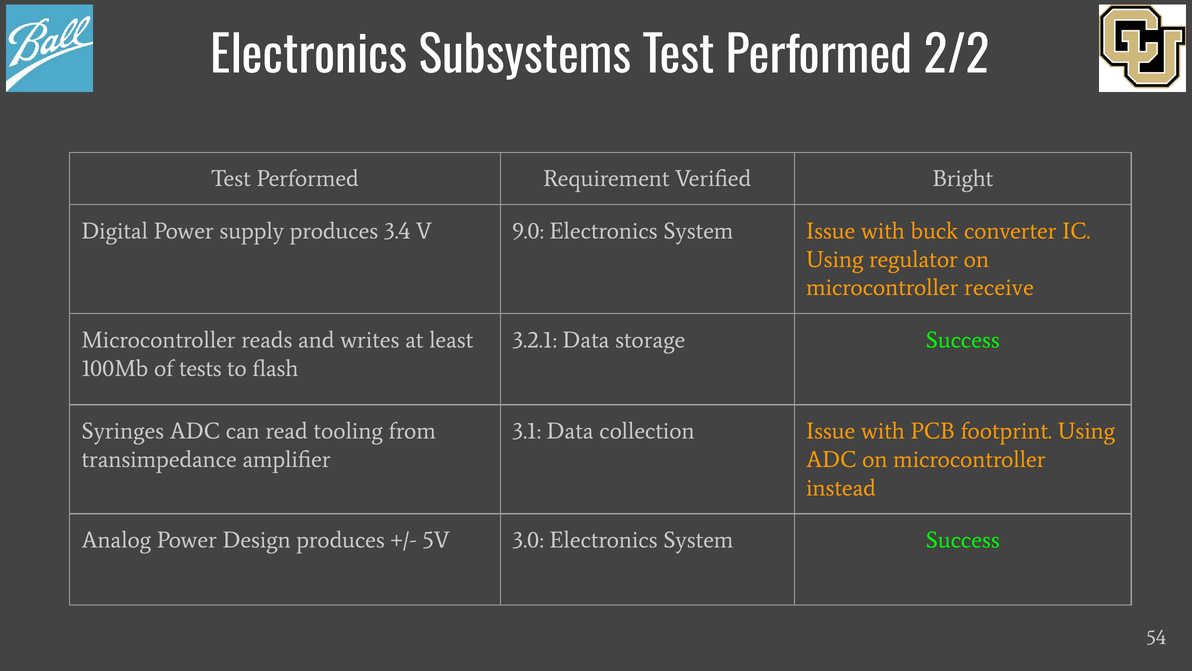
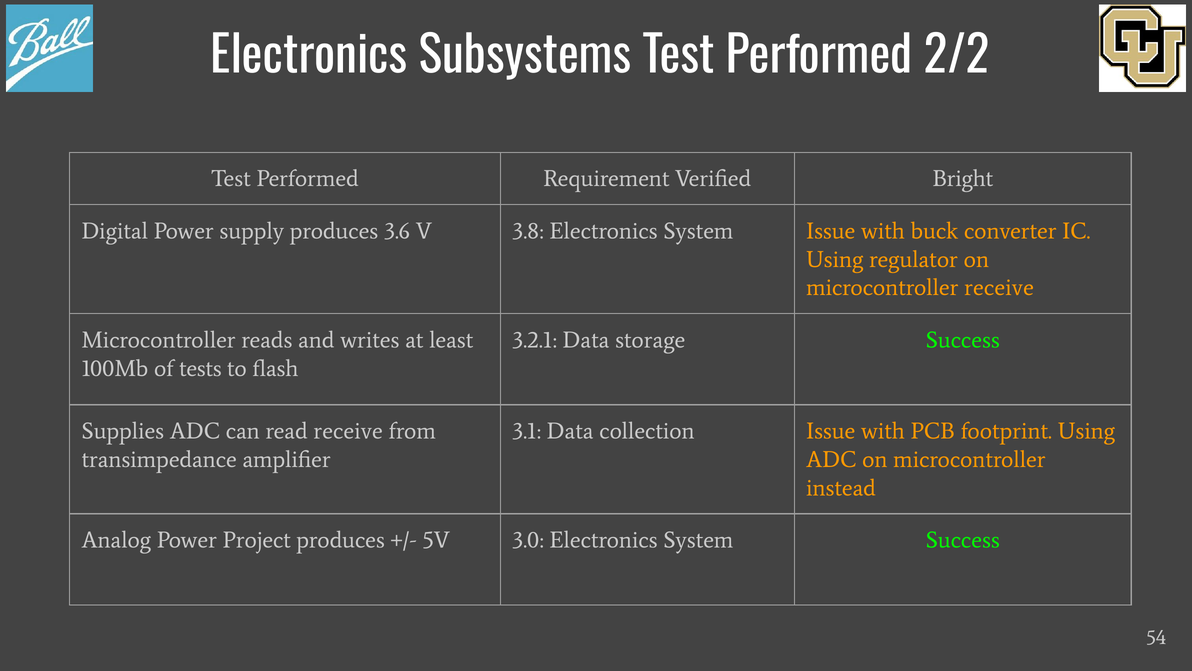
3.4: 3.4 -> 3.6
9.0: 9.0 -> 3.8
Syringes: Syringes -> Supplies
read tooling: tooling -> receive
Design: Design -> Project
